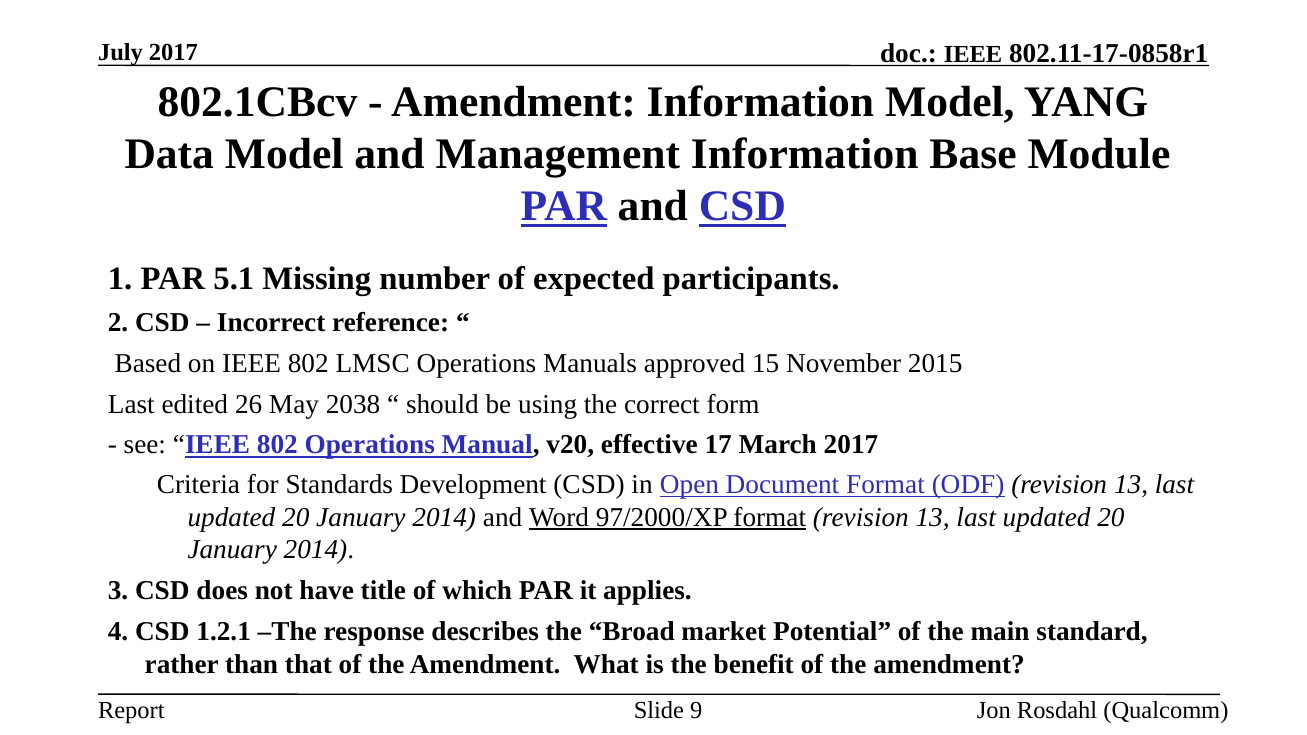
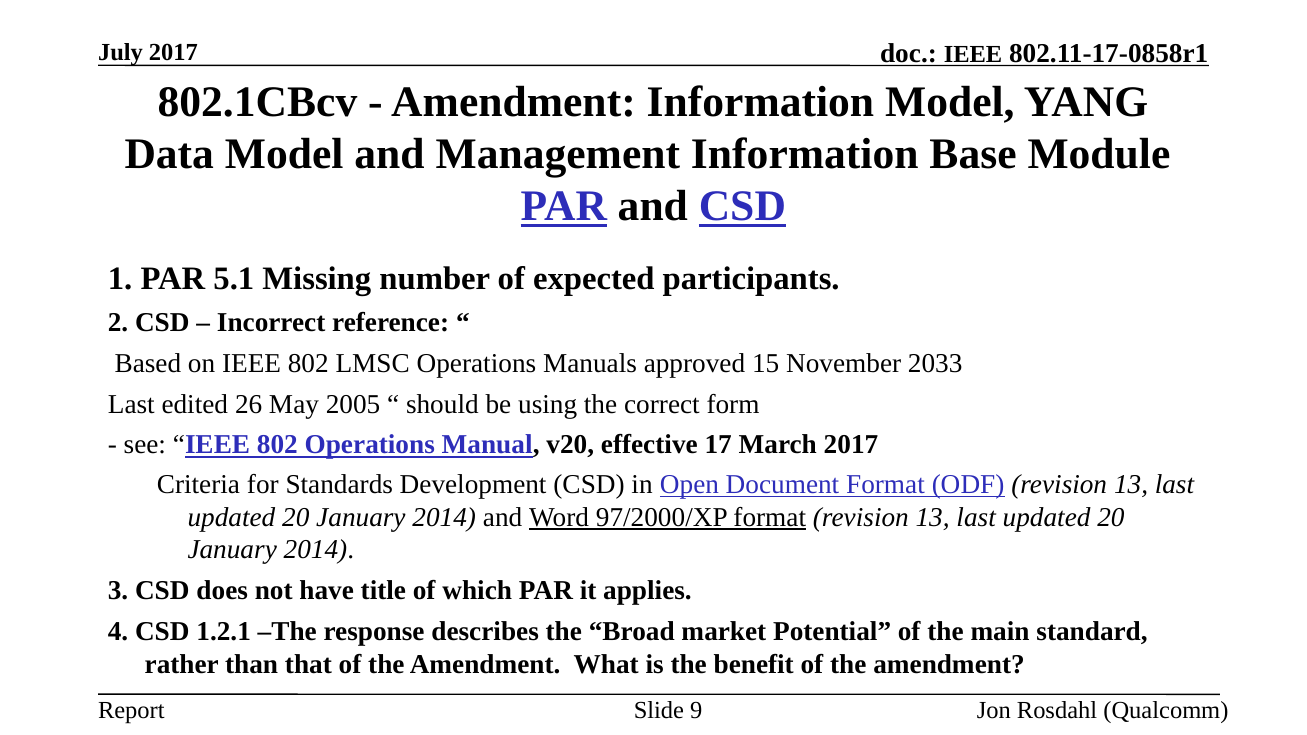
2015: 2015 -> 2033
2038: 2038 -> 2005
